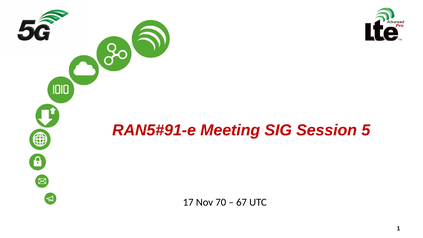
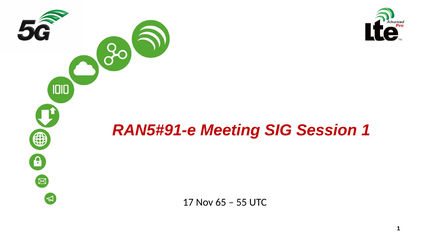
Session 5: 5 -> 1
70: 70 -> 65
67: 67 -> 55
